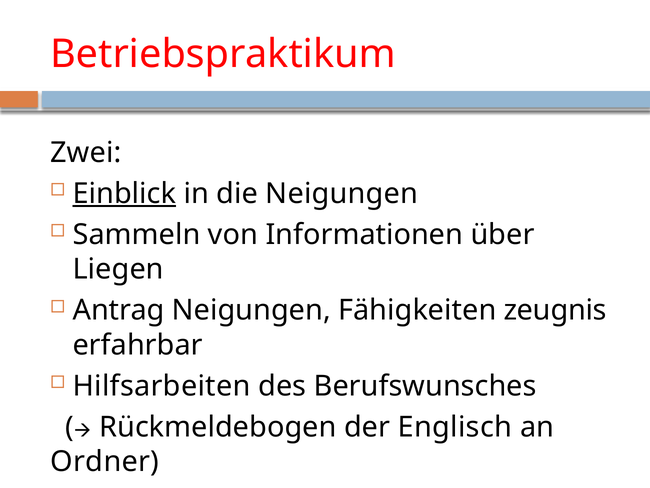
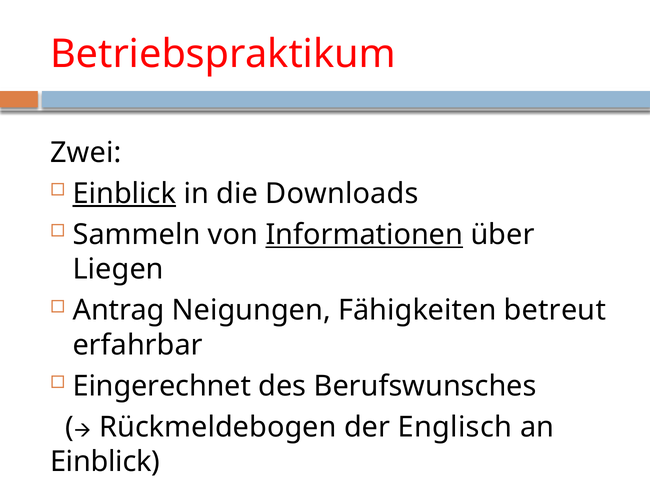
die Neigungen: Neigungen -> Downloads
Informationen underline: none -> present
zeugnis: zeugnis -> betreut
Hilfsarbeiten: Hilfsarbeiten -> Eingerechnet
Ordner at (105, 461): Ordner -> Einblick
